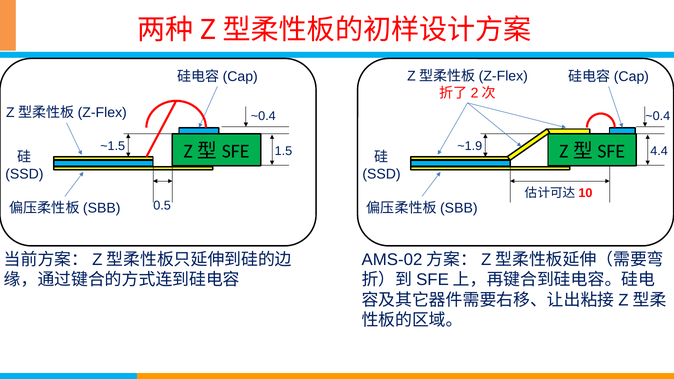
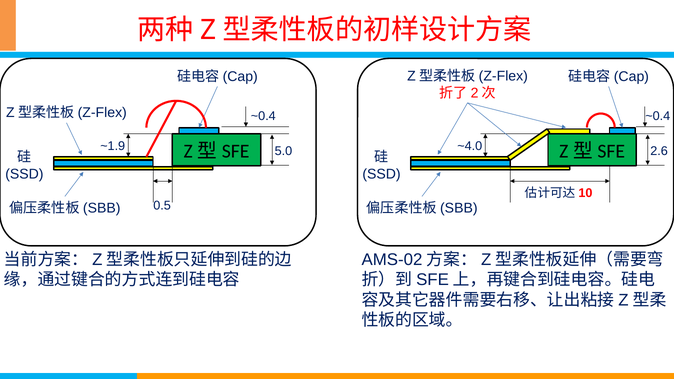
~1.5: ~1.5 -> ~1.9
~1.9: ~1.9 -> ~4.0
1.5: 1.5 -> 5.0
4.4: 4.4 -> 2.6
